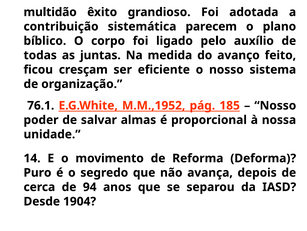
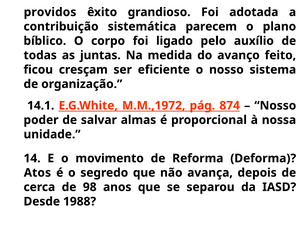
multidão: multidão -> providos
76.1: 76.1 -> 14.1
M.M.,1952: M.M.,1952 -> M.M.,1972
185: 185 -> 874
Puro: Puro -> Atos
94: 94 -> 98
1904: 1904 -> 1988
